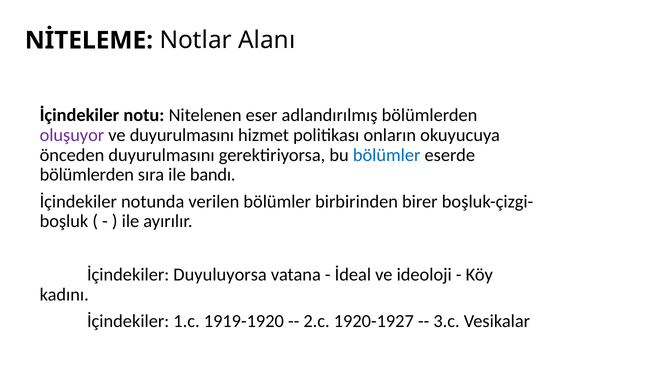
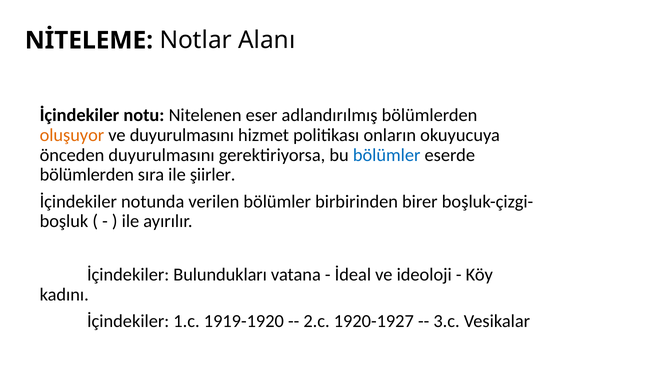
oluşuyor colour: purple -> orange
bandı: bandı -> şiirler
Duyuluyorsa: Duyuluyorsa -> Bulundukları
